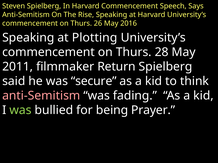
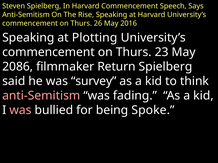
28: 28 -> 23
2011: 2011 -> 2086
secure: secure -> survey
was at (20, 110) colour: light green -> pink
Prayer: Prayer -> Spoke
